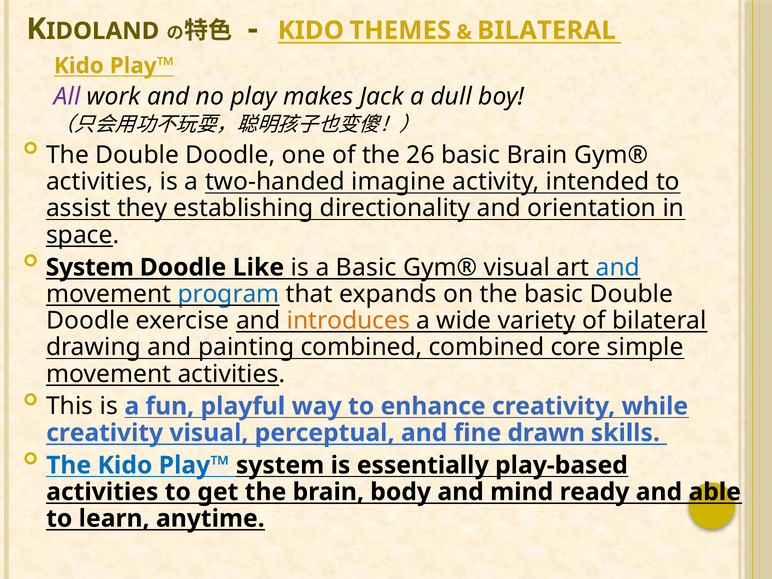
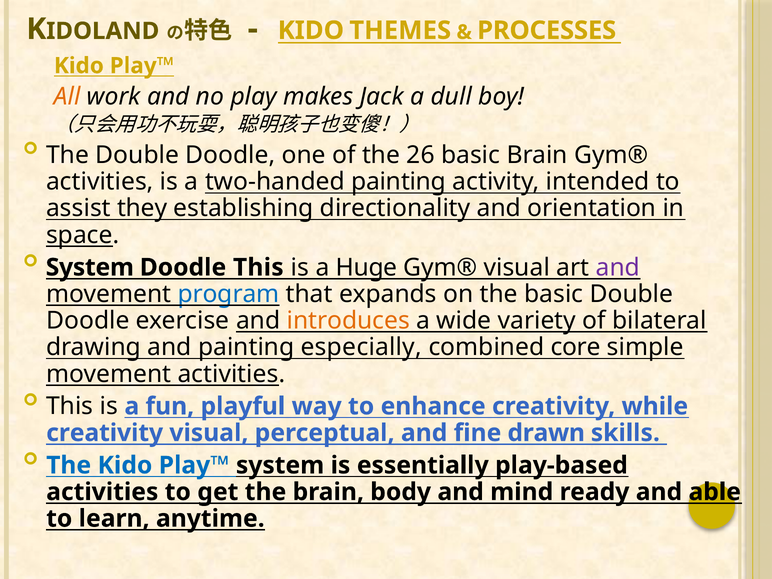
BILATERAL at (546, 30): BILATERAL -> PROCESSES
All colour: purple -> orange
two-handed imagine: imagine -> painting
Doodle Like: Like -> This
a Basic: Basic -> Huge
and at (618, 267) colour: blue -> purple
painting combined: combined -> especially
